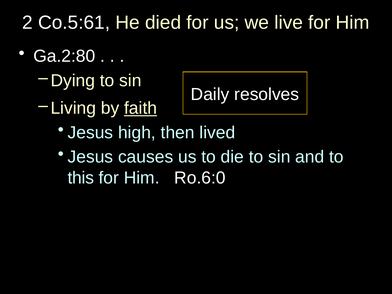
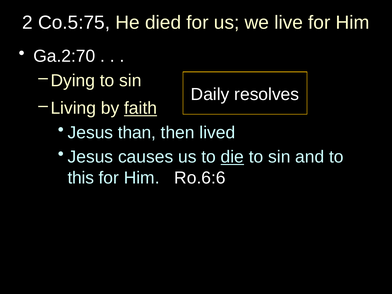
Co.5:61: Co.5:61 -> Co.5:75
Ga.2:80: Ga.2:80 -> Ga.2:70
high: high -> than
die underline: none -> present
Ro.6:0: Ro.6:0 -> Ro.6:6
